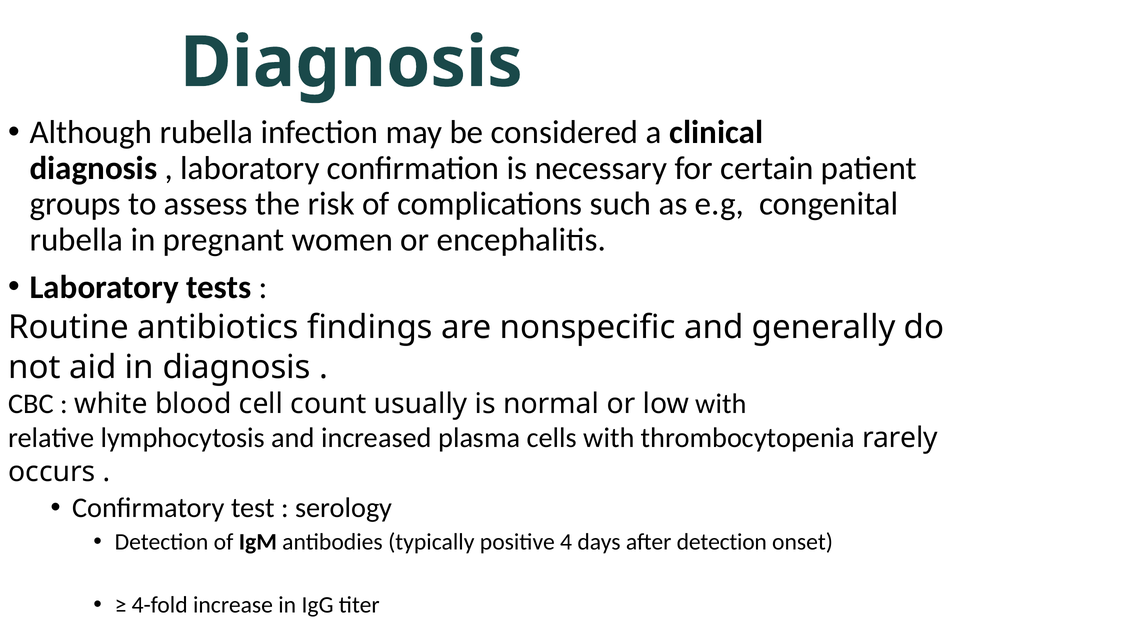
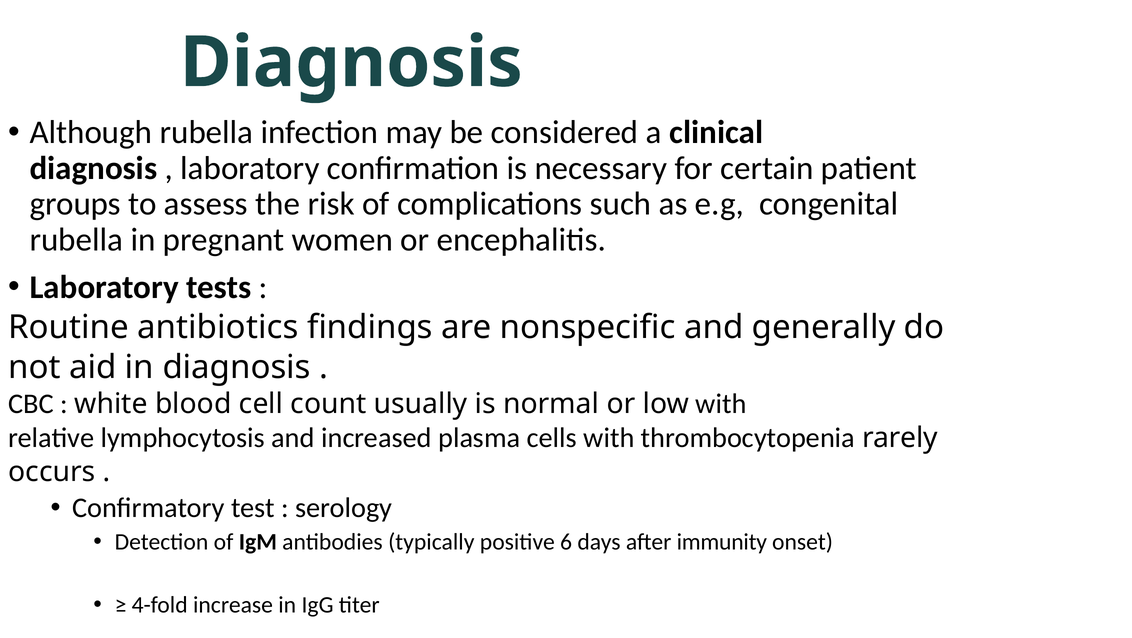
4: 4 -> 6
after detection: detection -> immunity
